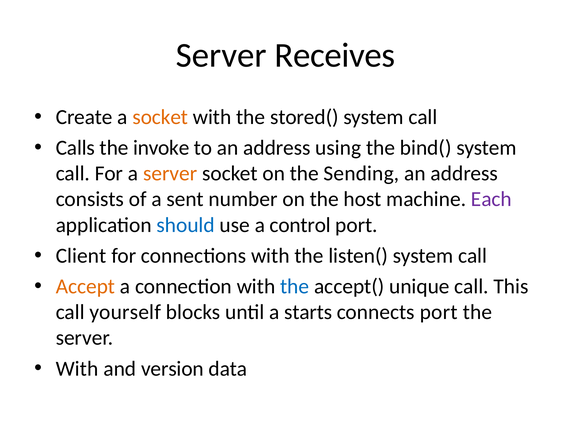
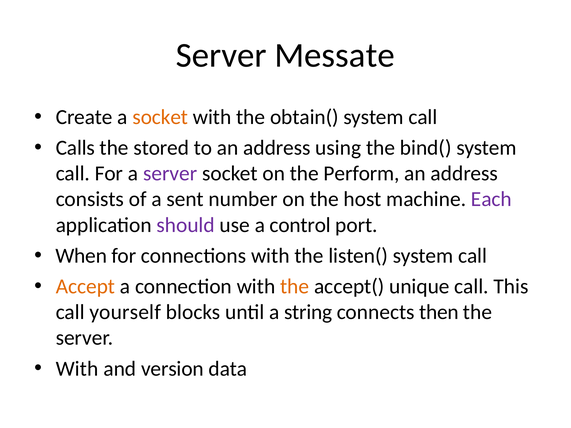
Receives: Receives -> Messate
stored(: stored( -> obtain(
invoke: invoke -> stored
server at (170, 174) colour: orange -> purple
Sending: Sending -> Perform
should colour: blue -> purple
Client: Client -> When
the at (295, 287) colour: blue -> orange
starts: starts -> string
connects port: port -> then
